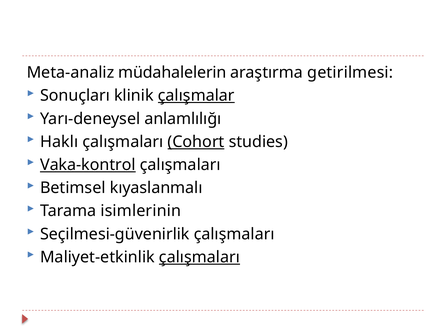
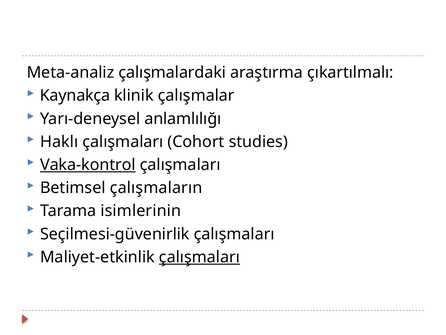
müdahalelerin: müdahalelerin -> çalışmalardaki
getirilmesi: getirilmesi -> çıkartılmalı
Sonuçları: Sonuçları -> Kaynakça
çalışmalar underline: present -> none
Cohort underline: present -> none
kıyaslanmalı: kıyaslanmalı -> çalışmaların
